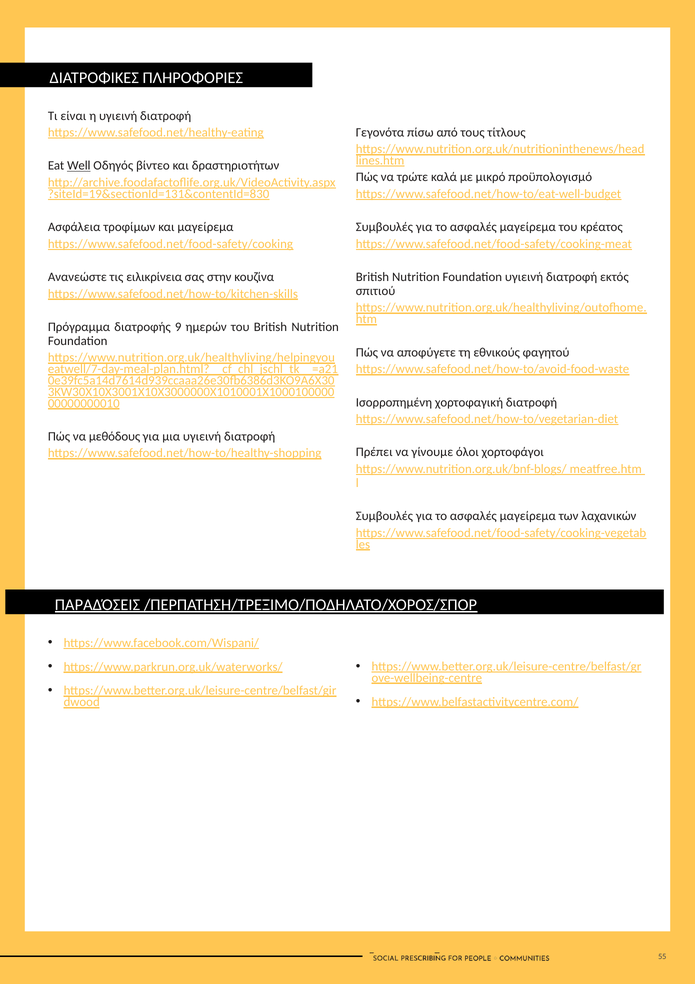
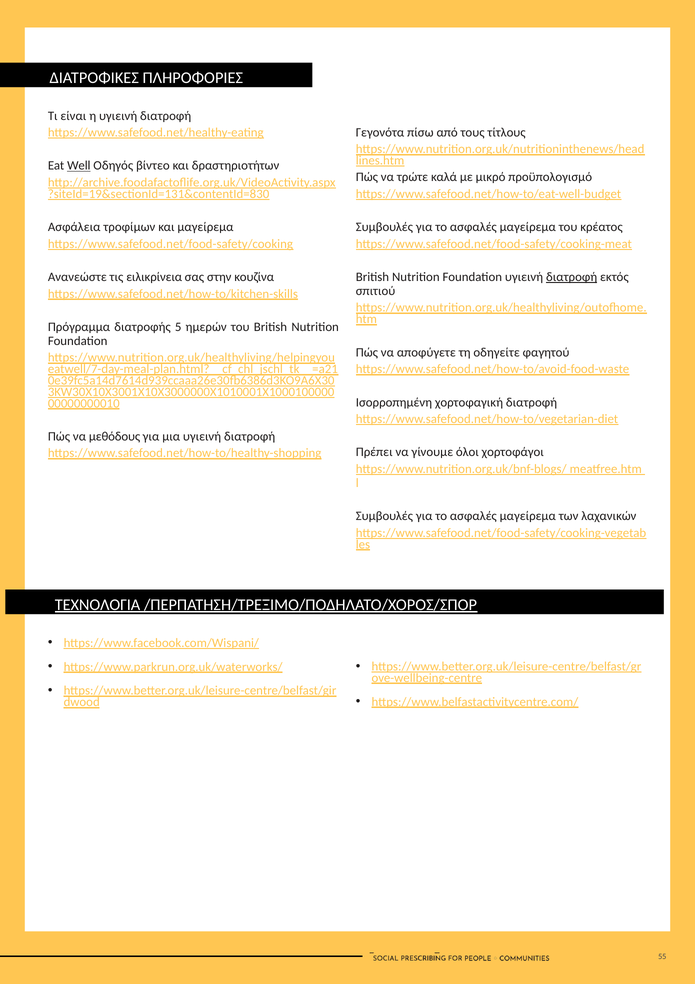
διατροφή at (572, 277) underline: none -> present
9: 9 -> 5
εθνικούς: εθνικούς -> οδηγείτε
ΠΑΡΑΔΌΣΕΙΣ: ΠΑΡΑΔΌΣΕΙΣ -> ΤΕΧΝΟΛΟΓΙΑ
